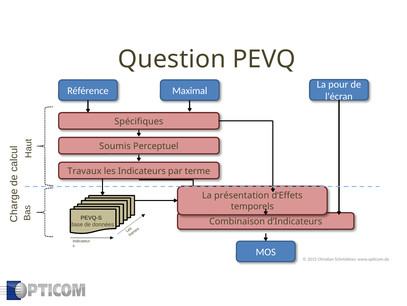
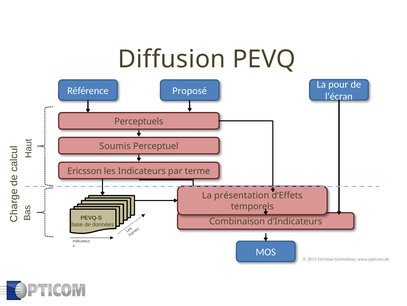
Question: Question -> Diffusion
Maximal: Maximal -> Proposé
Spécifiques: Spécifiques -> Perceptuels
Travaux: Travaux -> Ericsson
